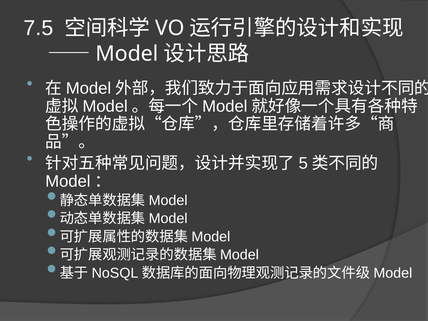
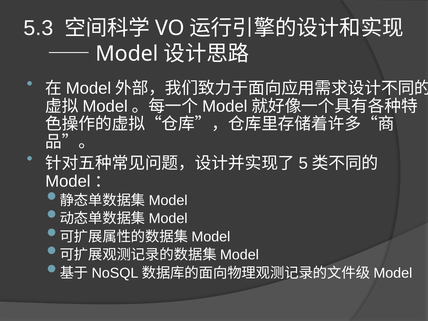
7.5: 7.5 -> 5.3
